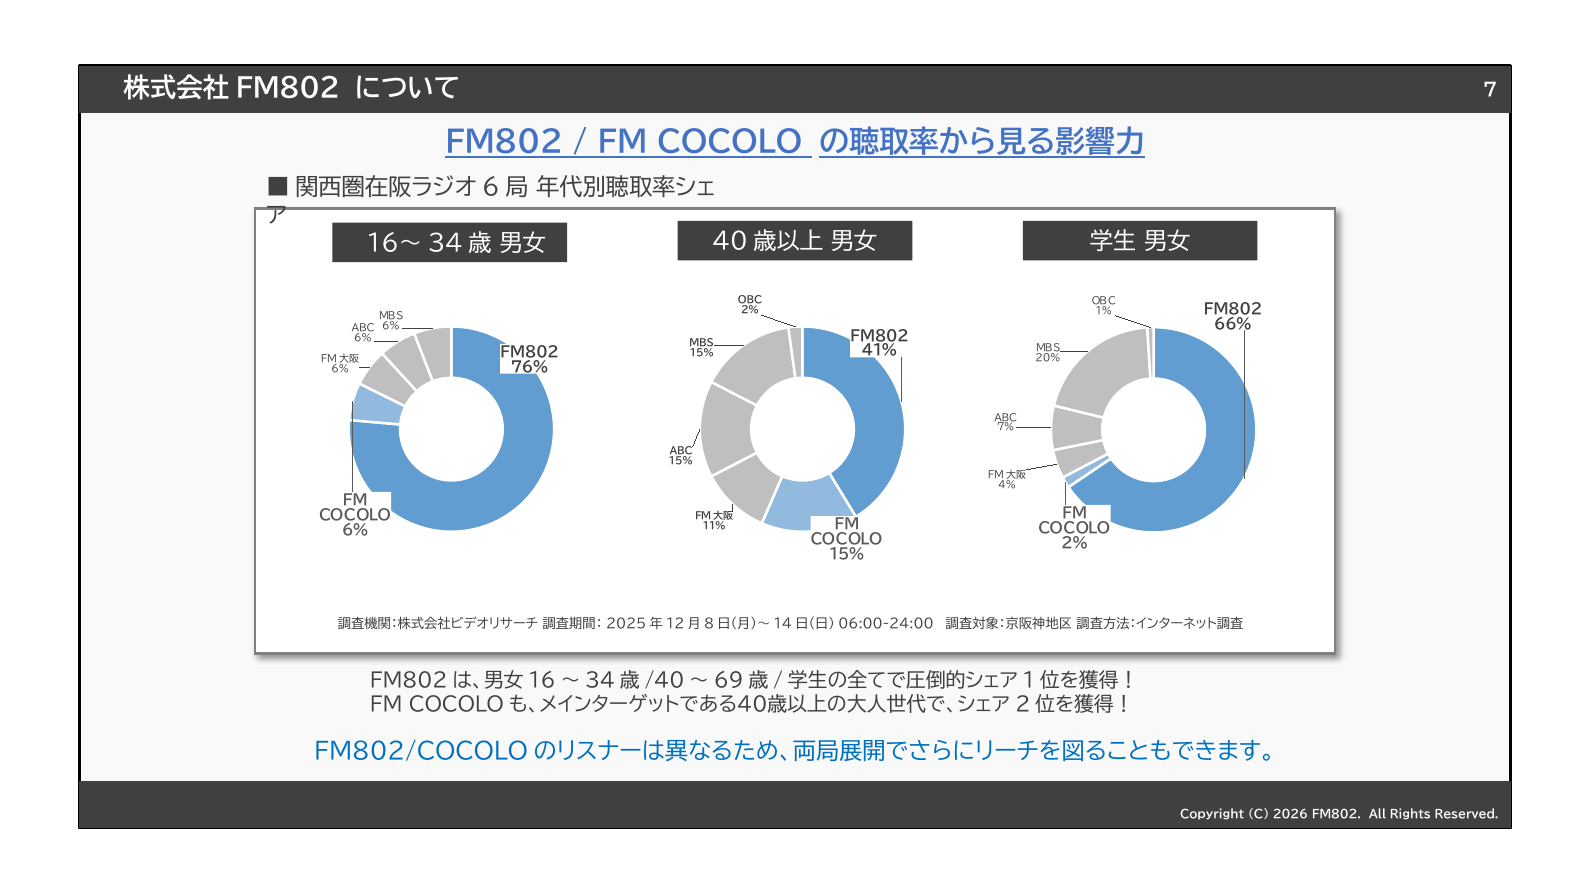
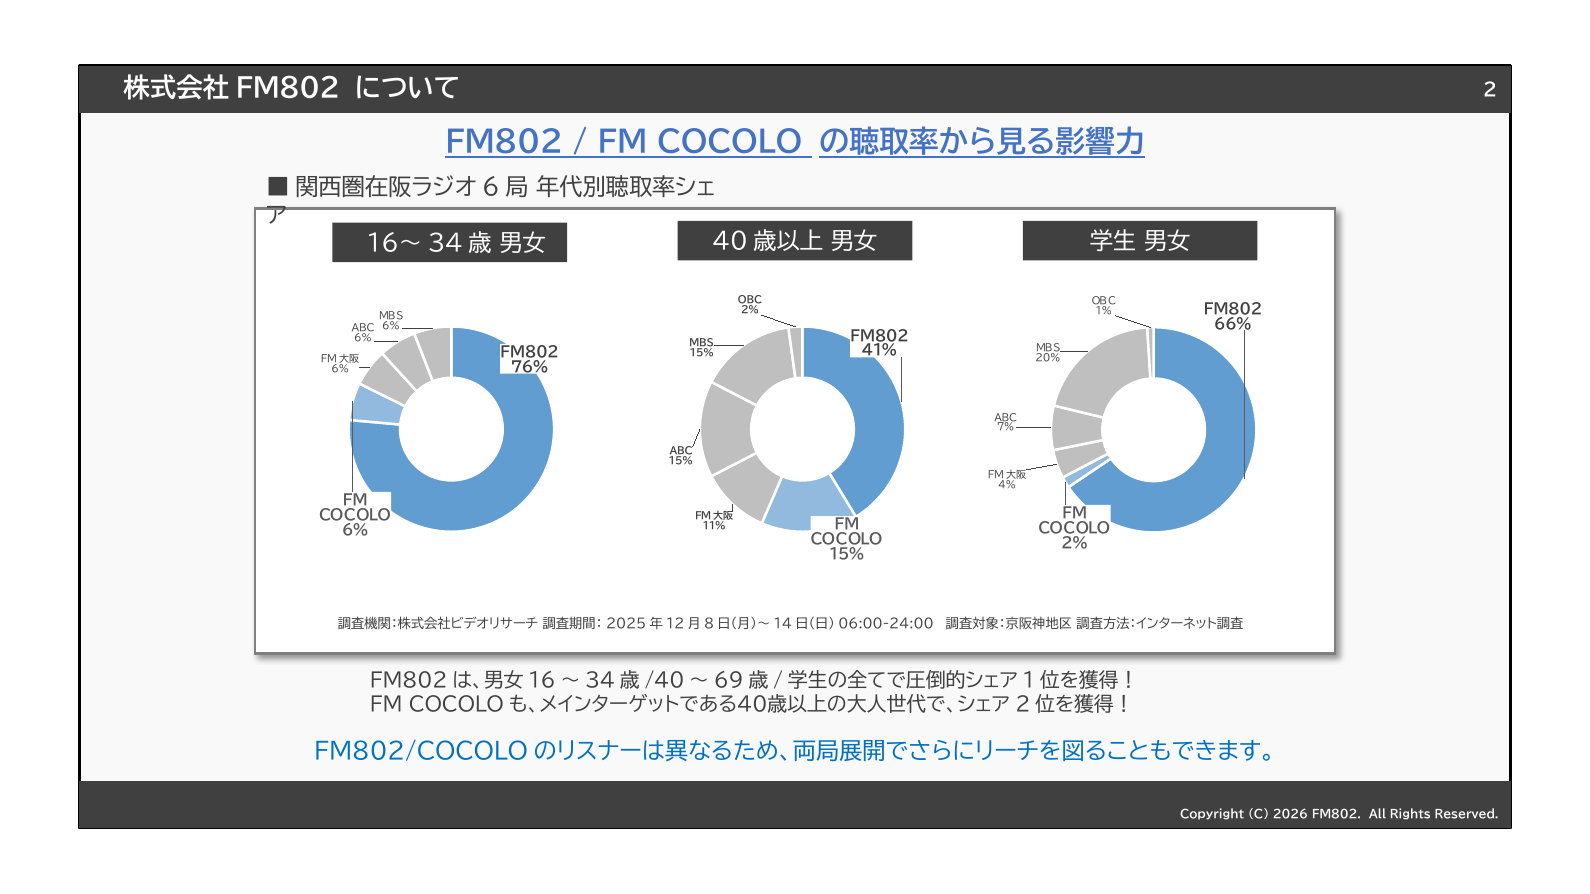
7: 7 -> 2
